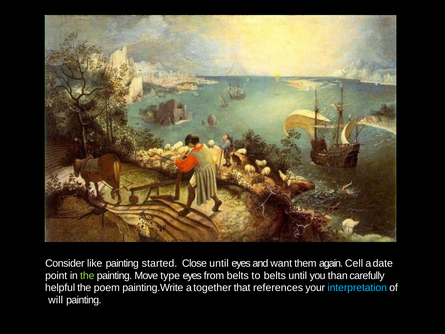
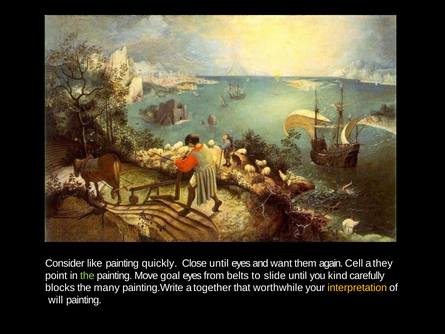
started: started -> quickly
date: date -> they
type: type -> goal
to belts: belts -> slide
than: than -> kind
helpful: helpful -> blocks
poem: poem -> many
references: references -> worthwhile
interpretation colour: light blue -> yellow
